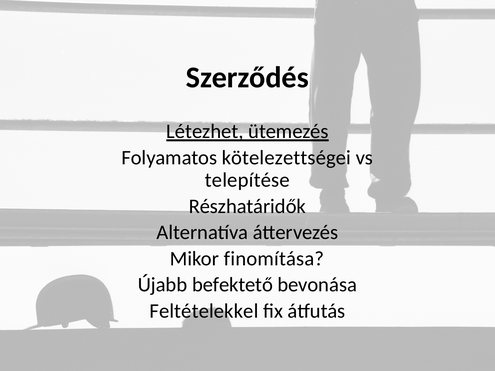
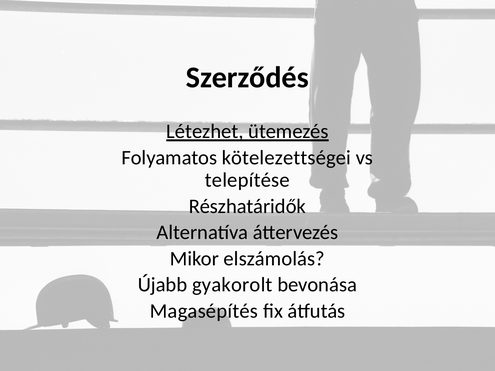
finomítása: finomítása -> elszámolás
befektető: befektető -> gyakorolt
Feltételekkel: Feltételekkel -> Magasépítés
